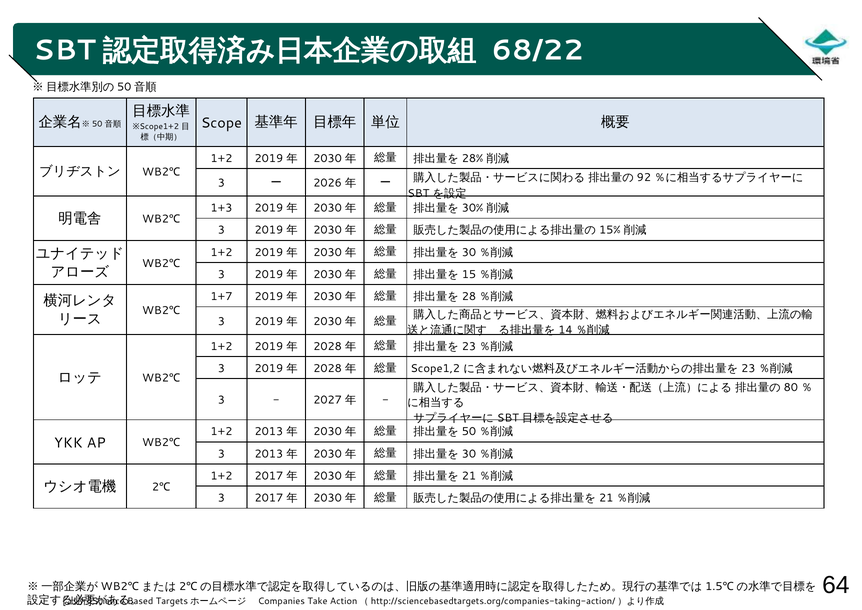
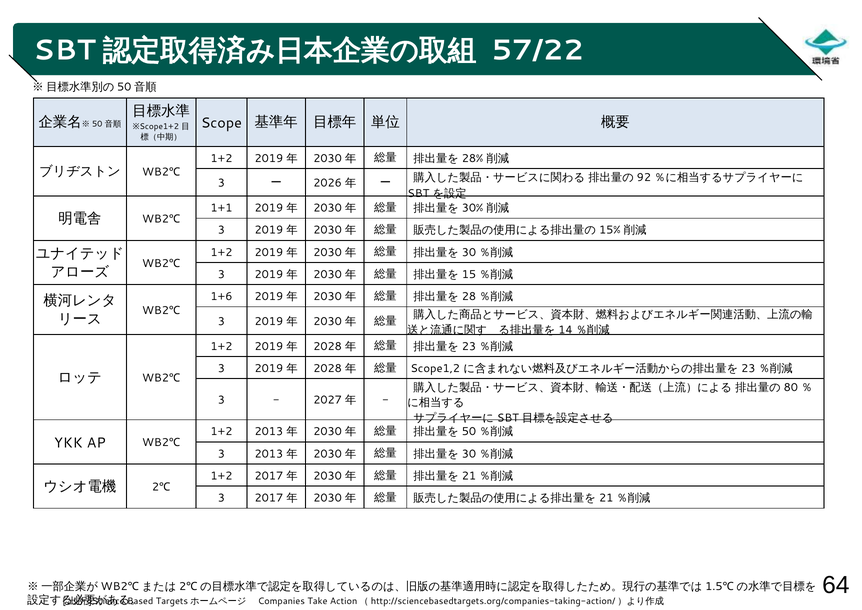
68/22: 68/22 -> 57/22
1+3: 1+3 -> 1+1
1+7: 1+7 -> 1+6
